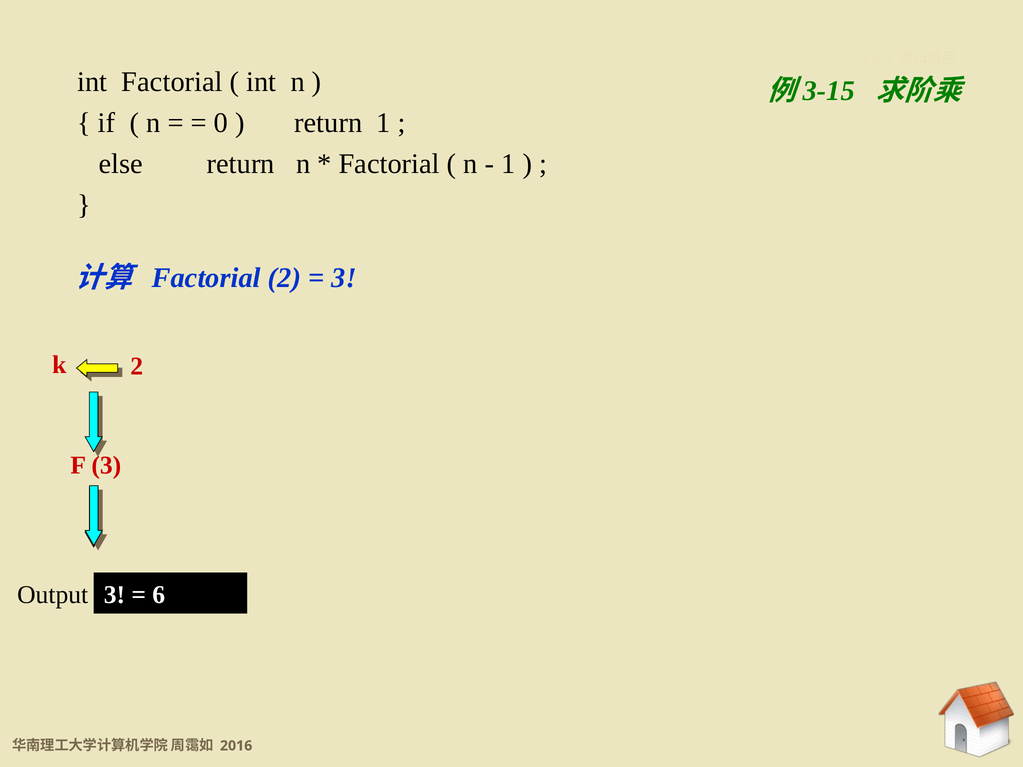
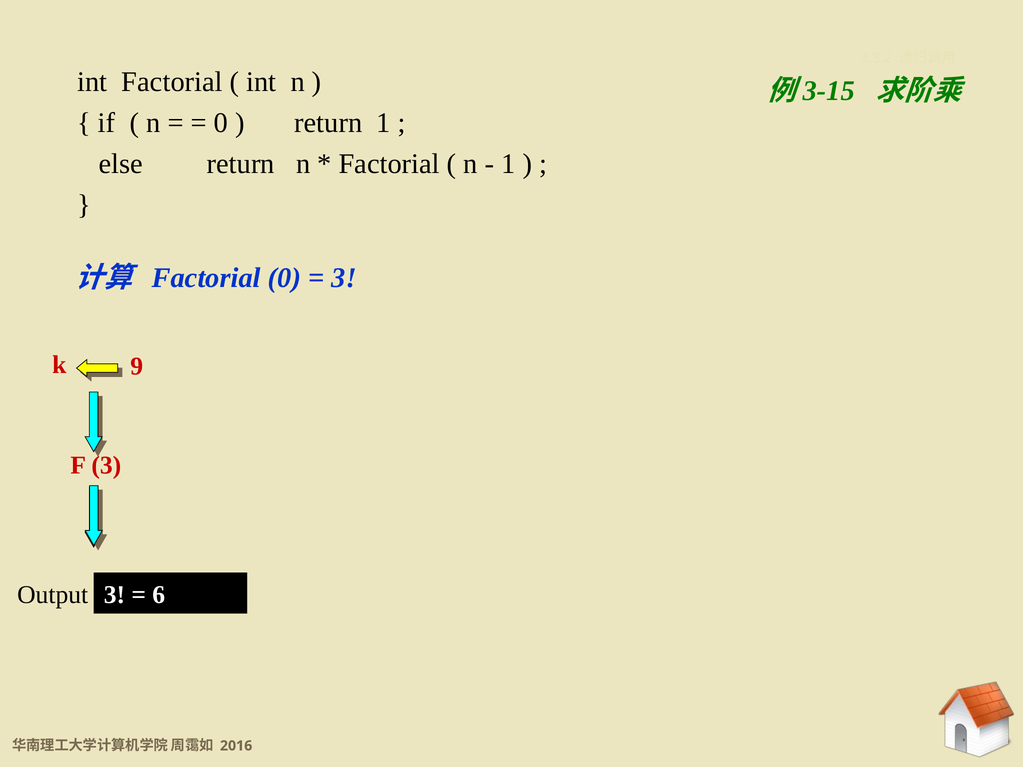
Factorial 2: 2 -> 0
k 2: 2 -> 9
